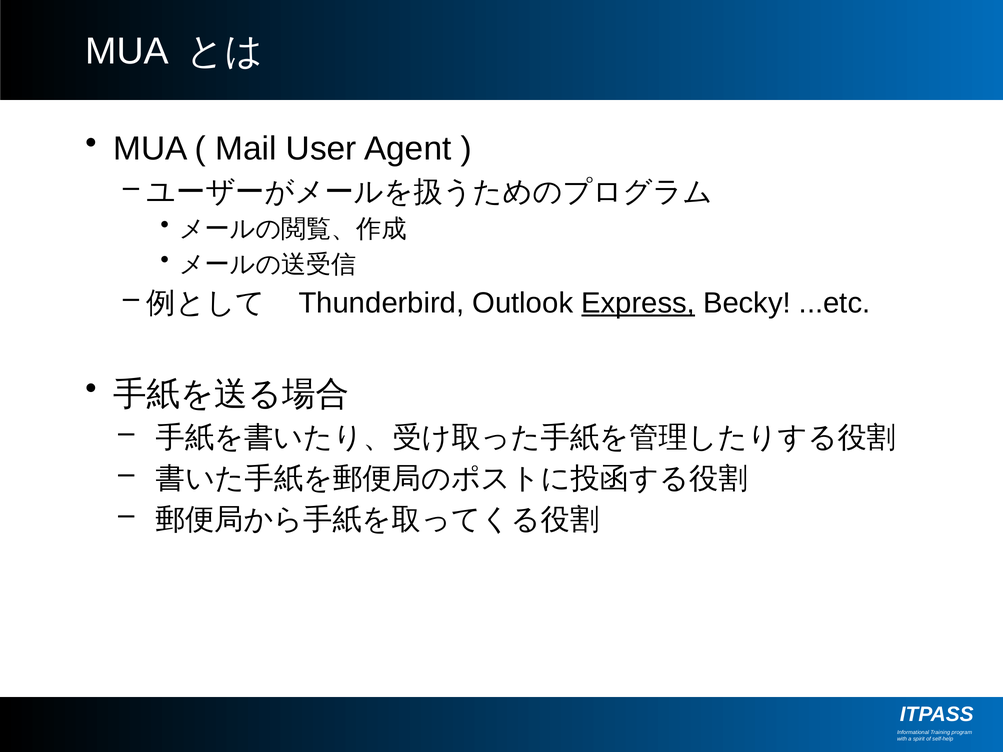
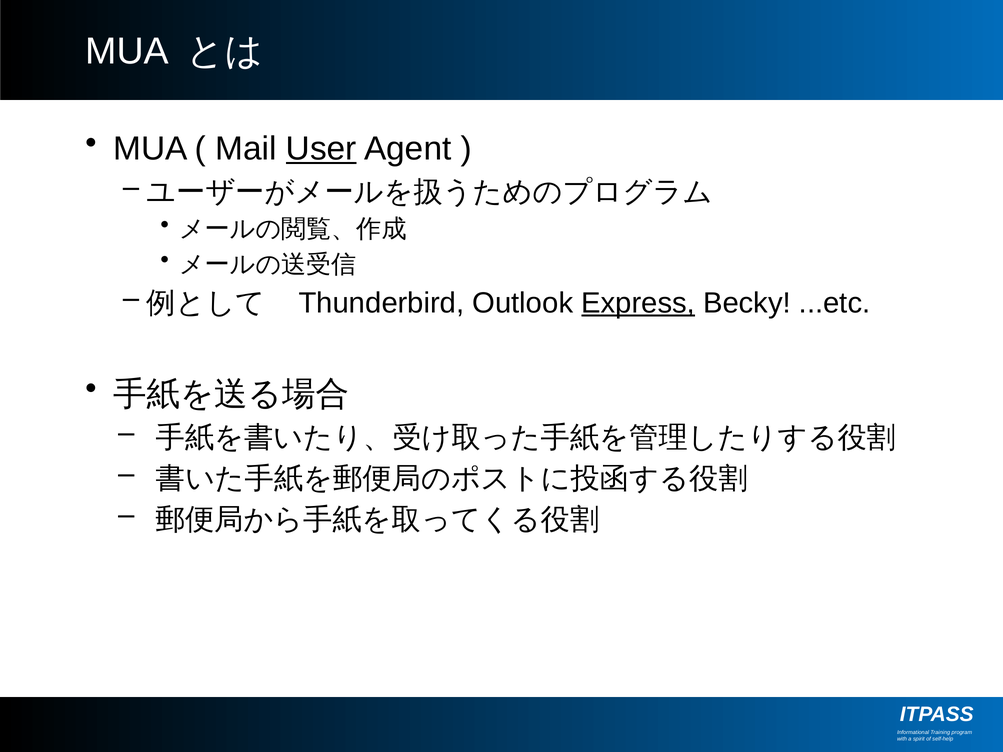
User underline: none -> present
